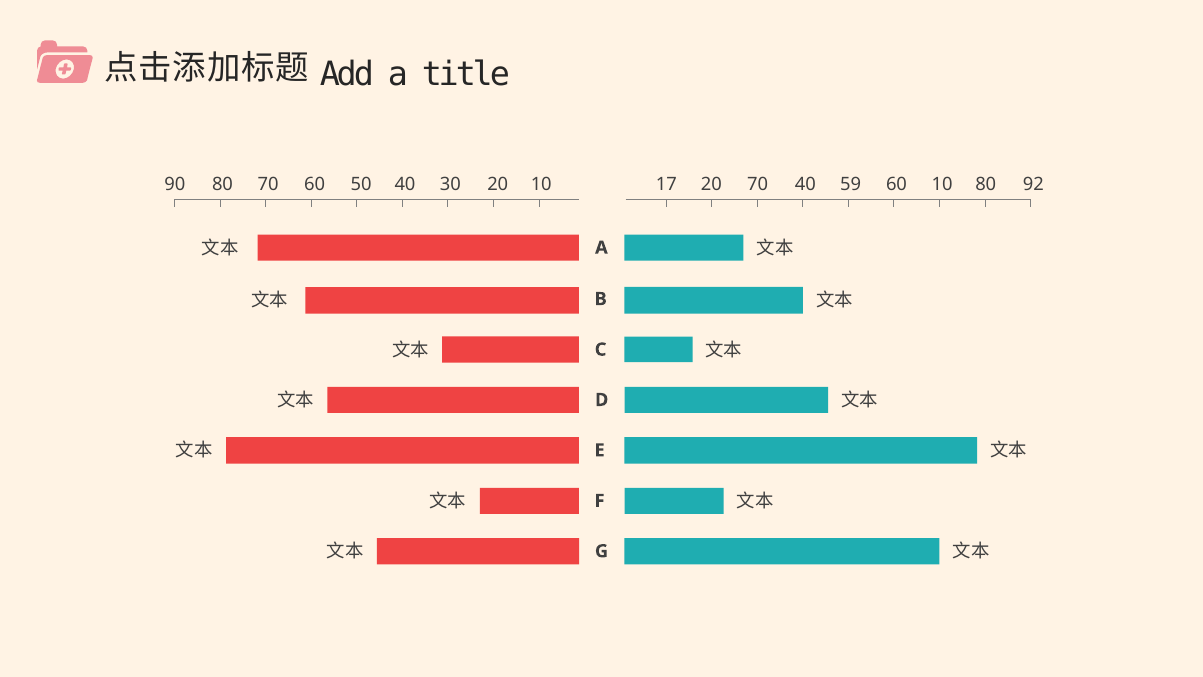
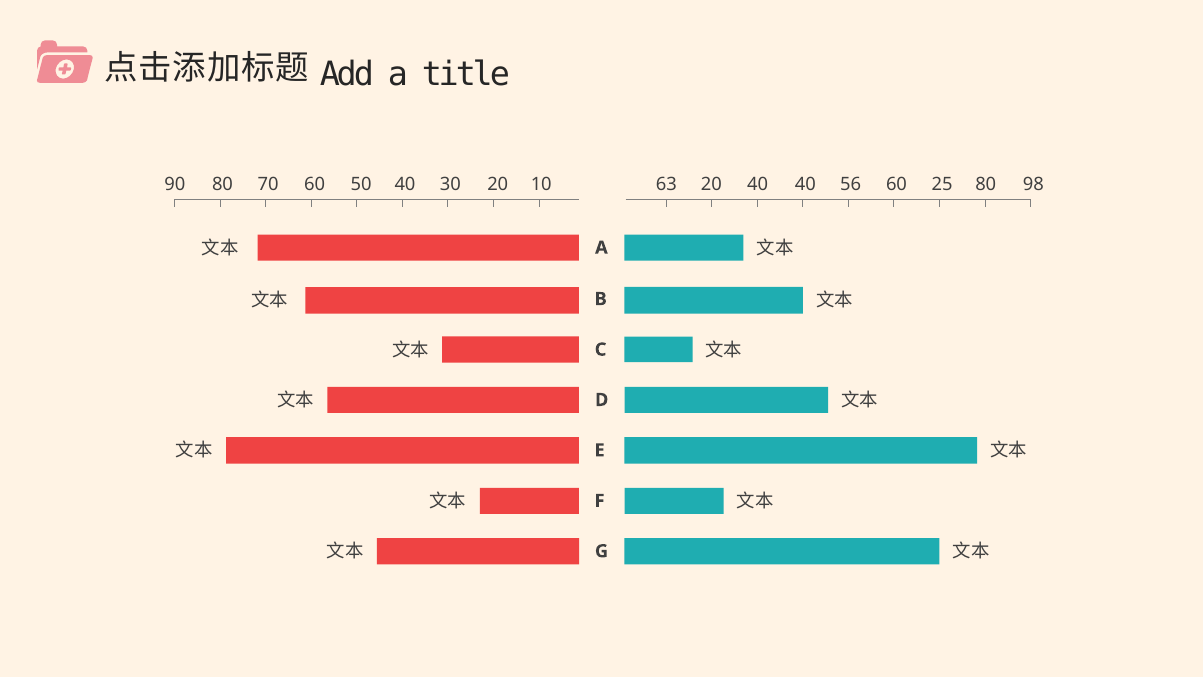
17: 17 -> 63
20 70: 70 -> 40
59: 59 -> 56
60 10: 10 -> 25
92: 92 -> 98
